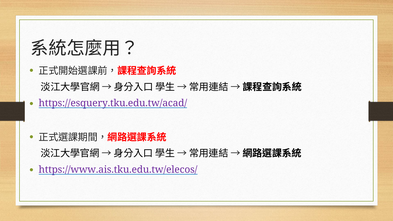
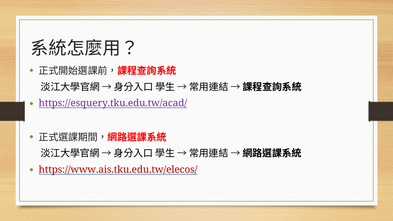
https://www.ais.tku.edu.tw/elecos/ colour: purple -> red
